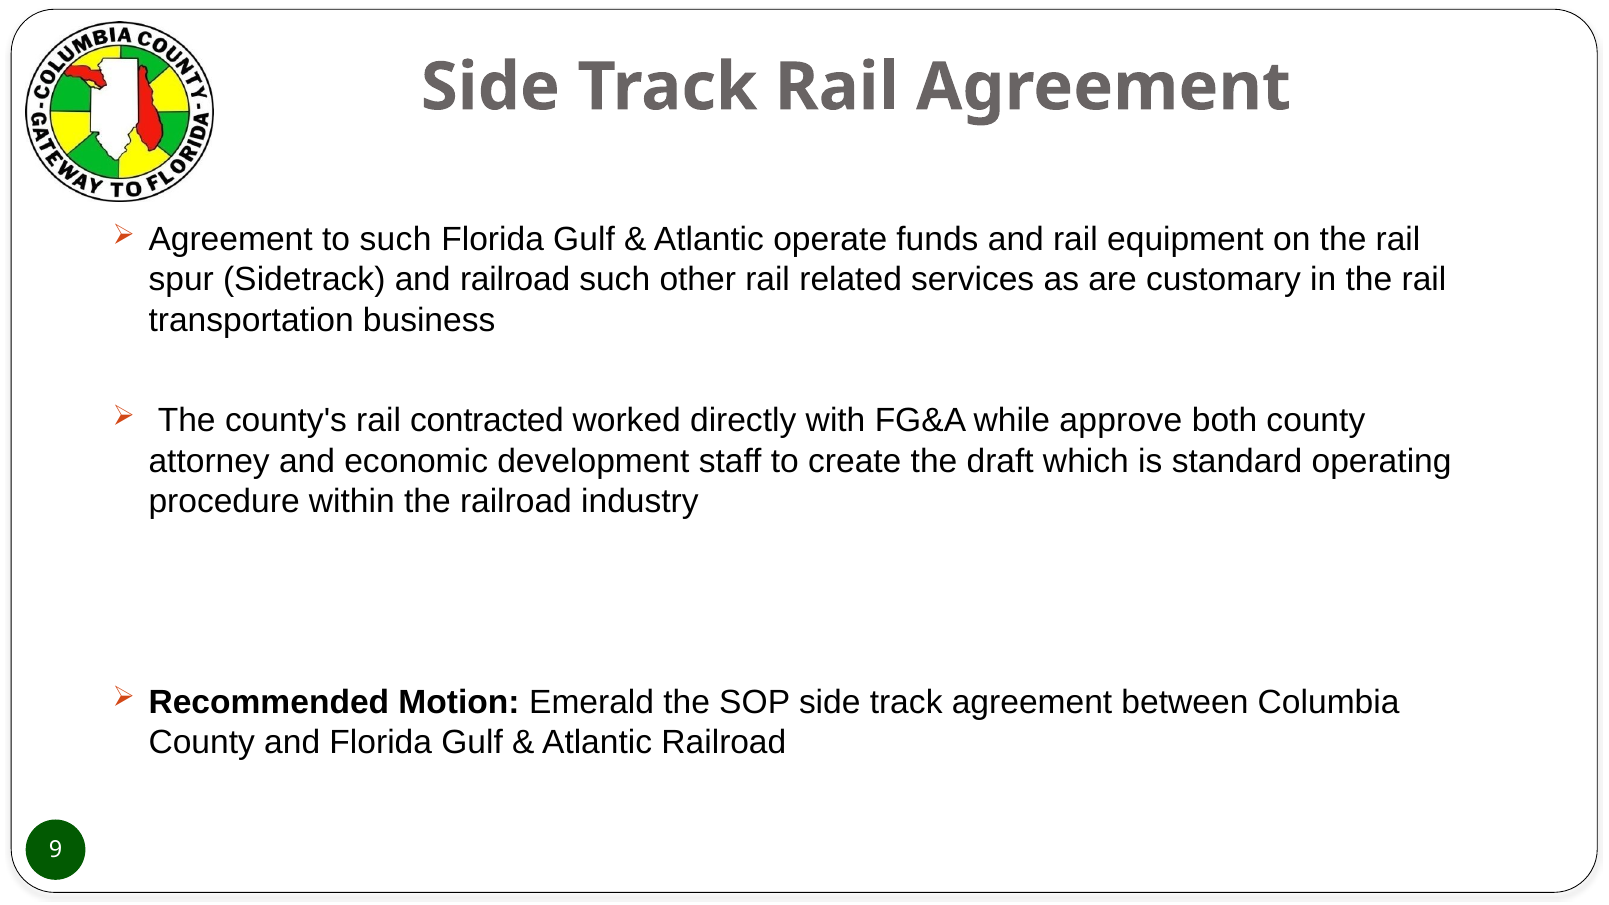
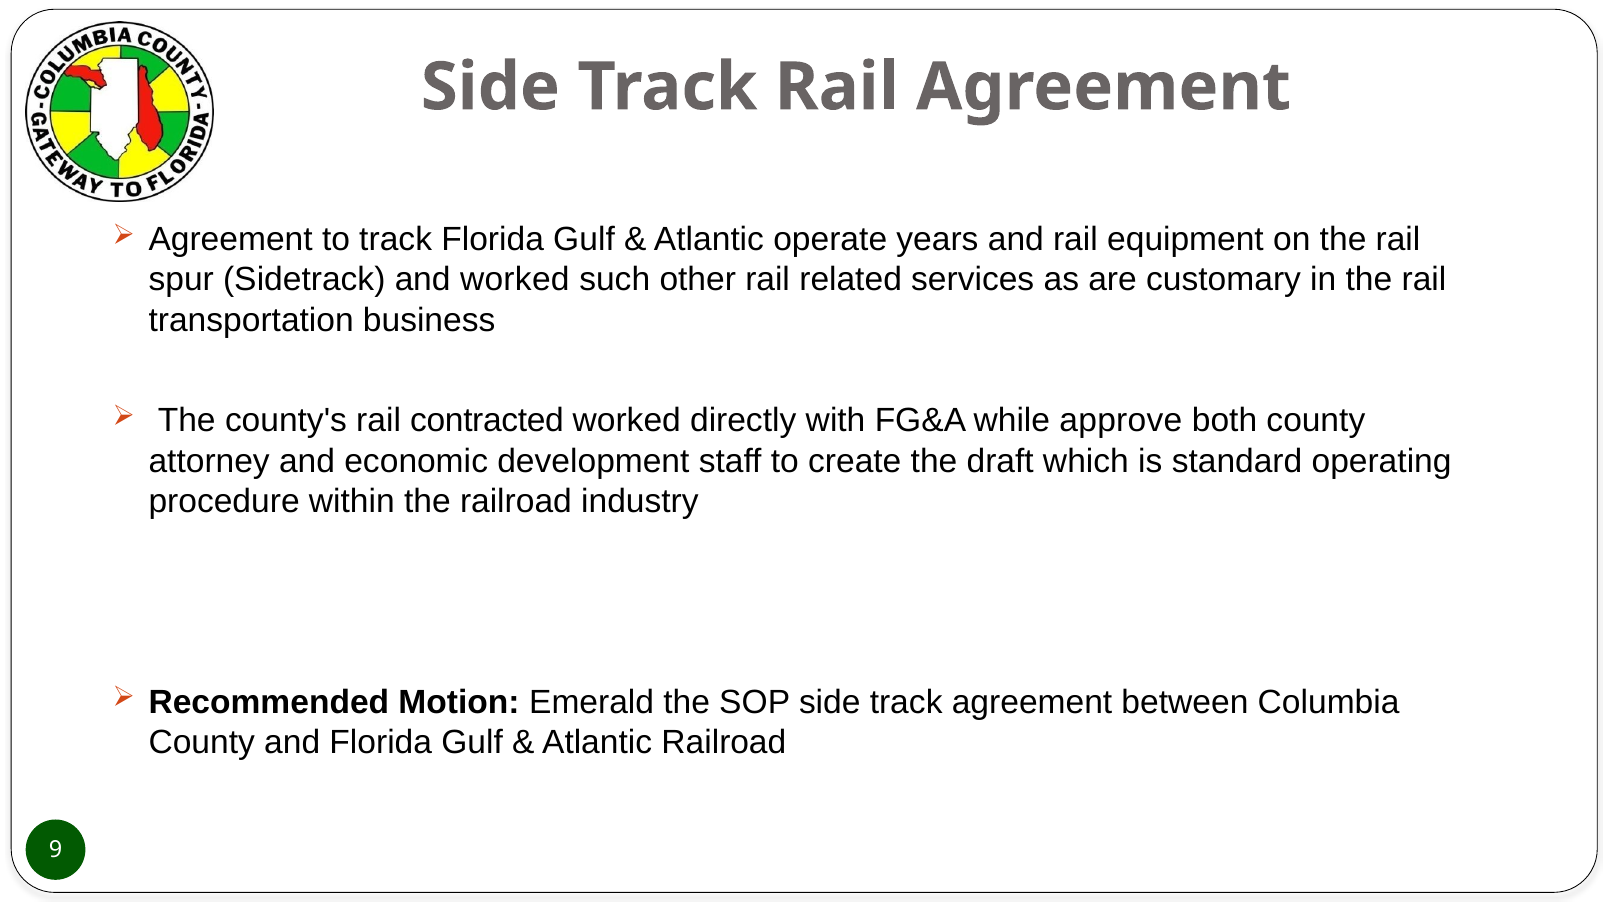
to such: such -> track
funds: funds -> years
and railroad: railroad -> worked
